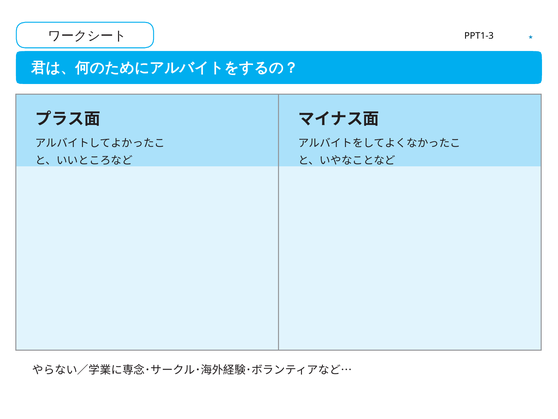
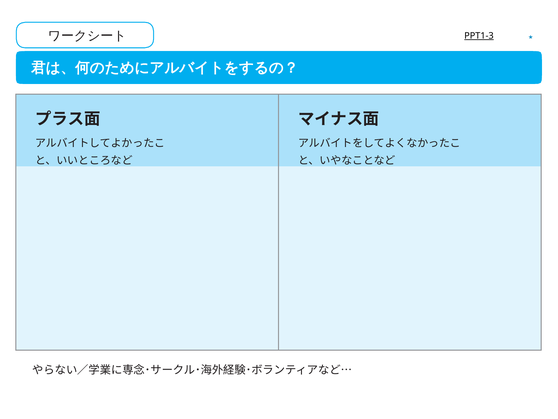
PPT1-3 underline: none -> present
